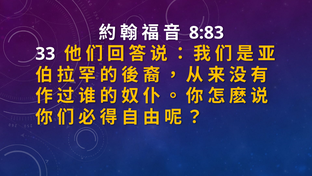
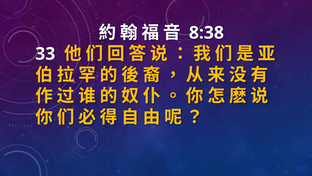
8:83: 8:83 -> 8:38
